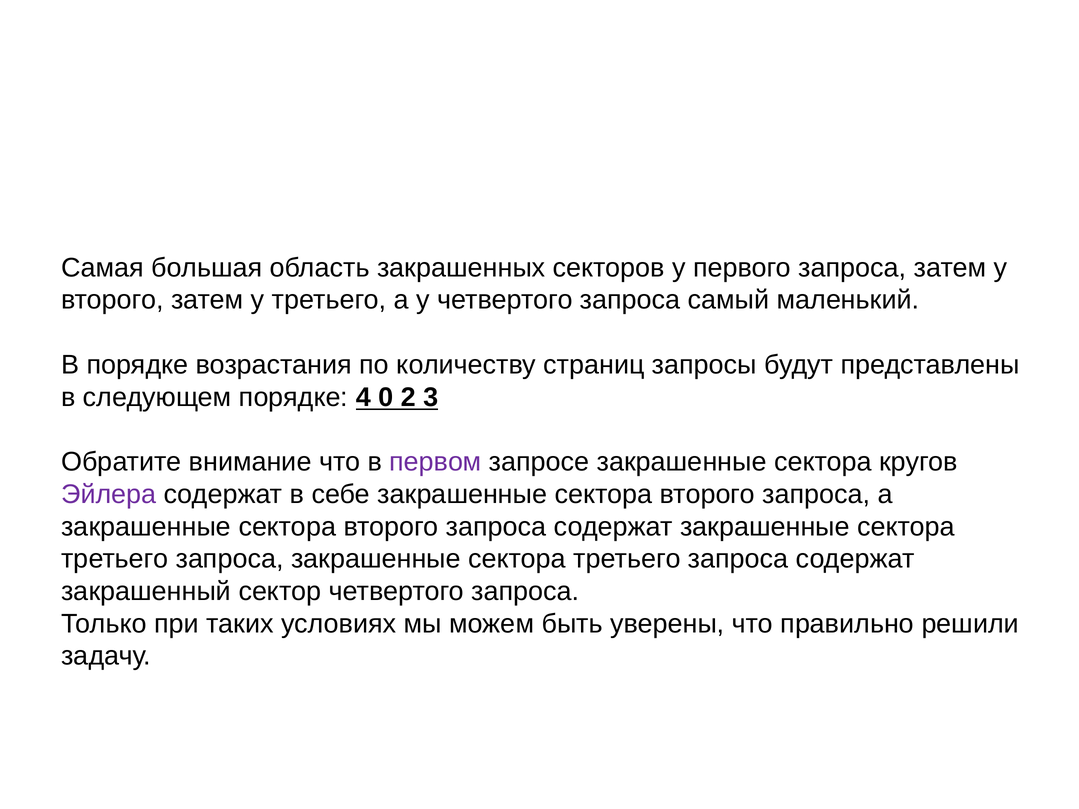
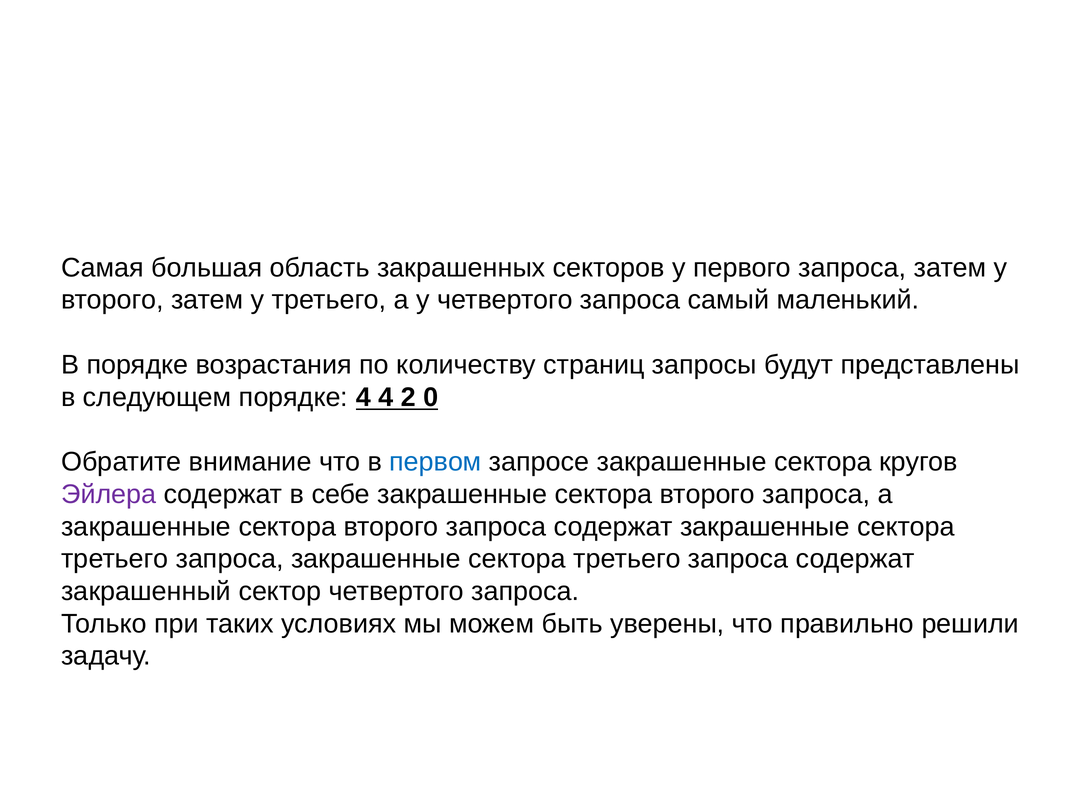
4 0: 0 -> 4
3: 3 -> 0
первом colour: purple -> blue
